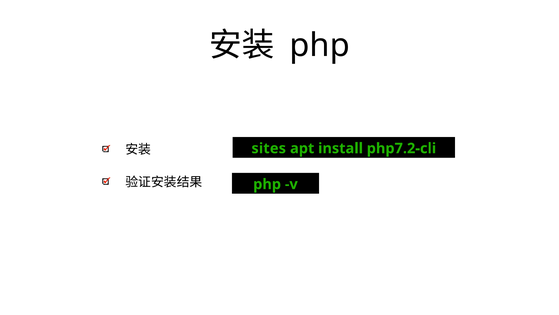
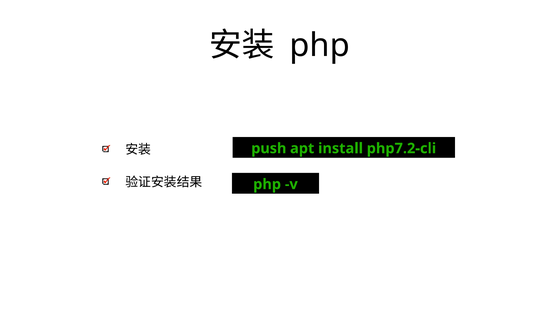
sites: sites -> push
